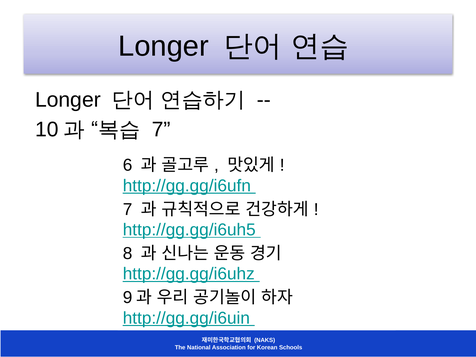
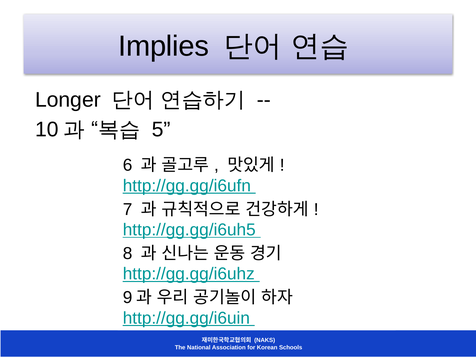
Longer at (163, 46): Longer -> Implies
7 at (161, 129): 7 -> 5
